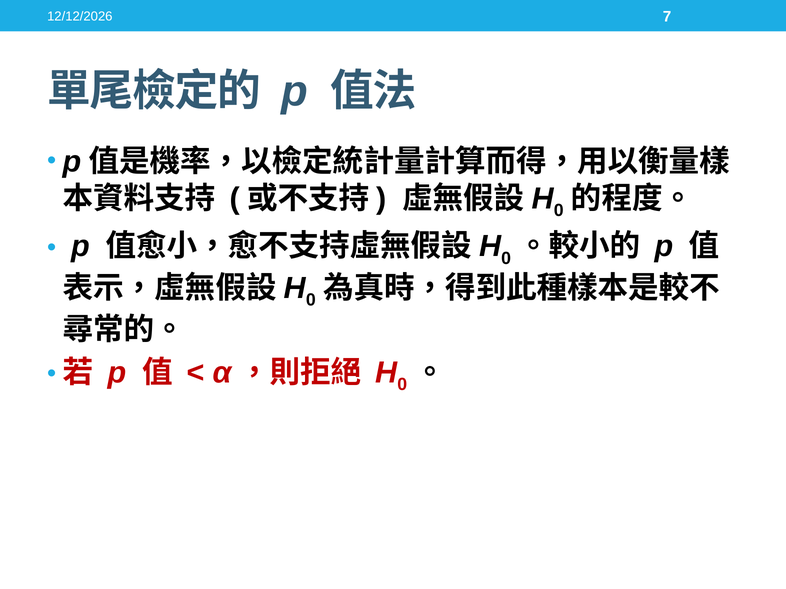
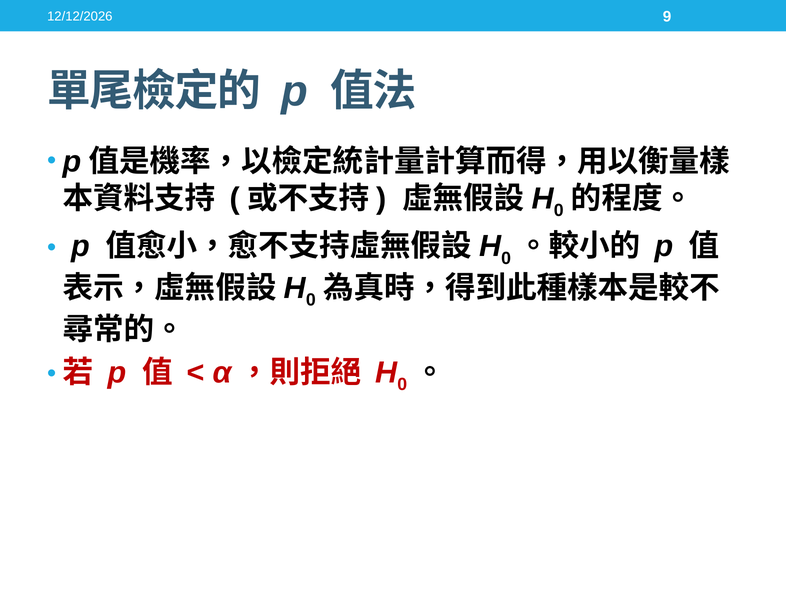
7: 7 -> 9
